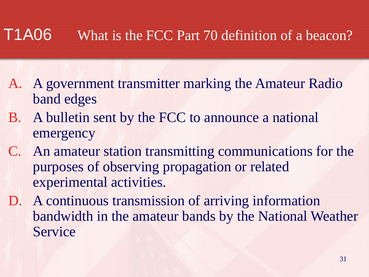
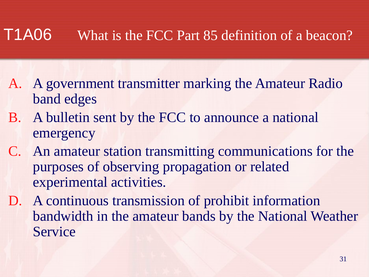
70: 70 -> 85
arriving: arriving -> prohibit
